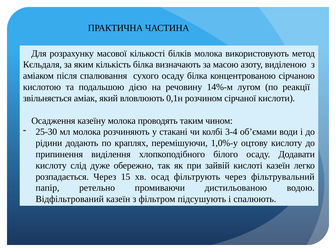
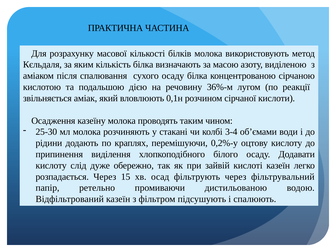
14%-м: 14%-м -> 36%-м
1,0%-у: 1,0%-у -> 0,2%-у
